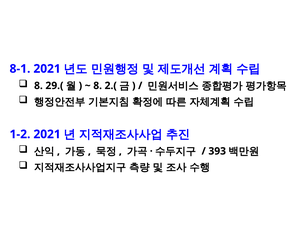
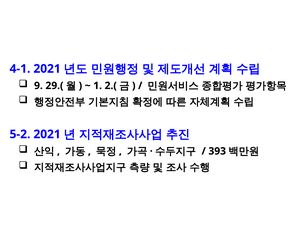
8-1: 8-1 -> 4-1
8 at (38, 85): 8 -> 9
8 at (98, 85): 8 -> 1
1-2: 1-2 -> 5-2
